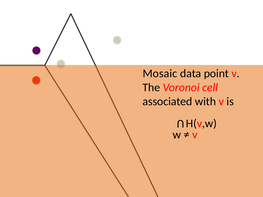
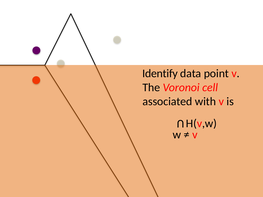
Mosaic: Mosaic -> Identify
